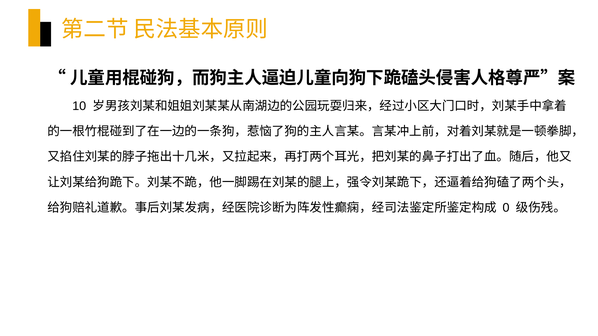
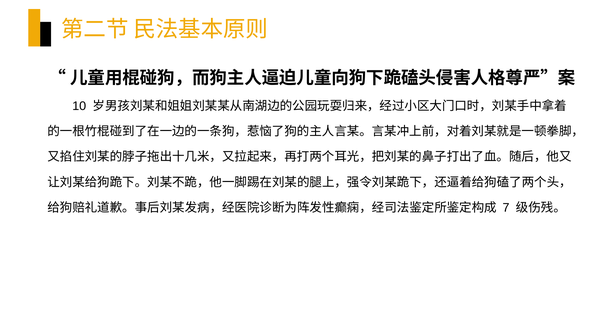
0: 0 -> 7
